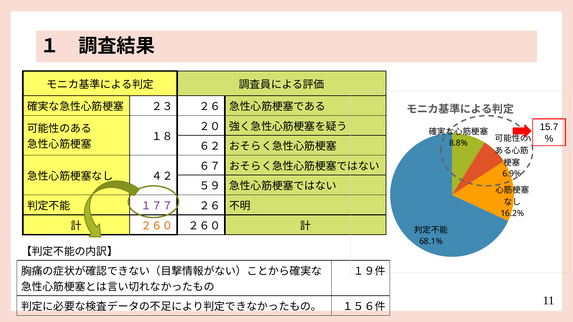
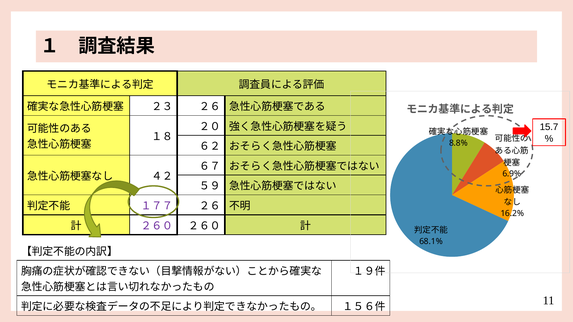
２６０ at (157, 226) colour: orange -> purple
